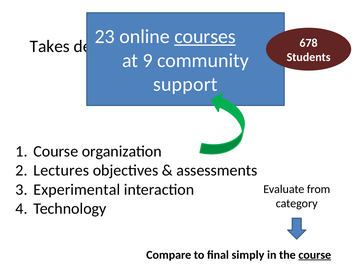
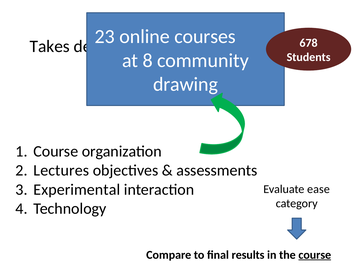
courses underline: present -> none
9: 9 -> 8
support: support -> drawing
from: from -> ease
simply: simply -> results
